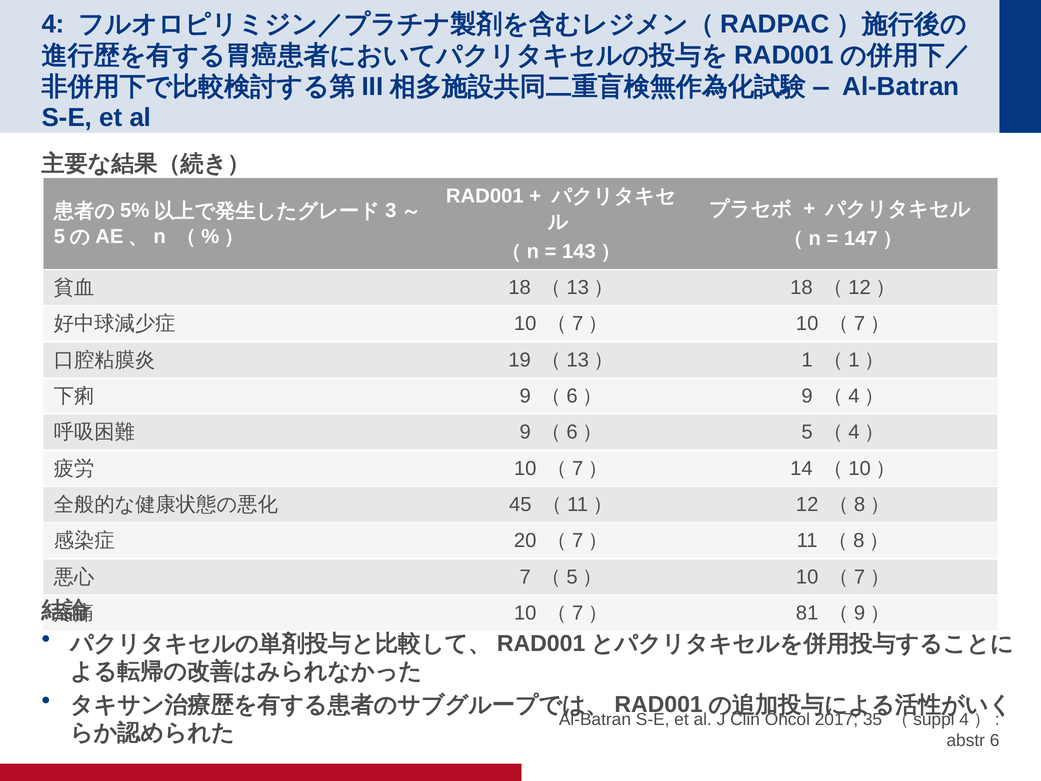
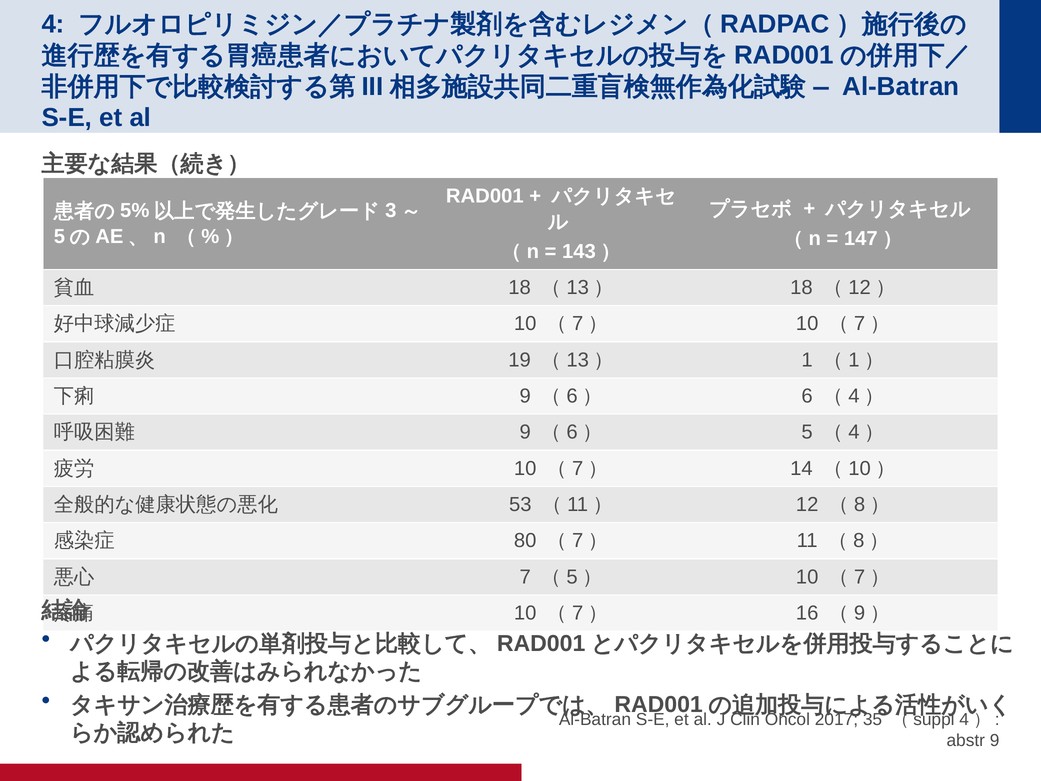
9 at (807, 396): 9 -> 6
45: 45 -> 53
20: 20 -> 80
81: 81 -> 16
abstr 6: 6 -> 9
